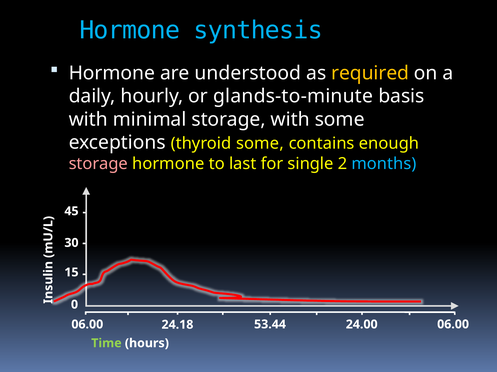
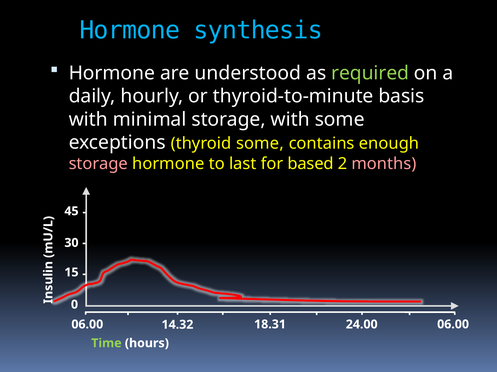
required colour: yellow -> light green
glands-to-minute: glands-to-minute -> thyroid-to-minute
single: single -> based
months colour: light blue -> pink
53.44: 53.44 -> 18.31
24.18: 24.18 -> 14.32
